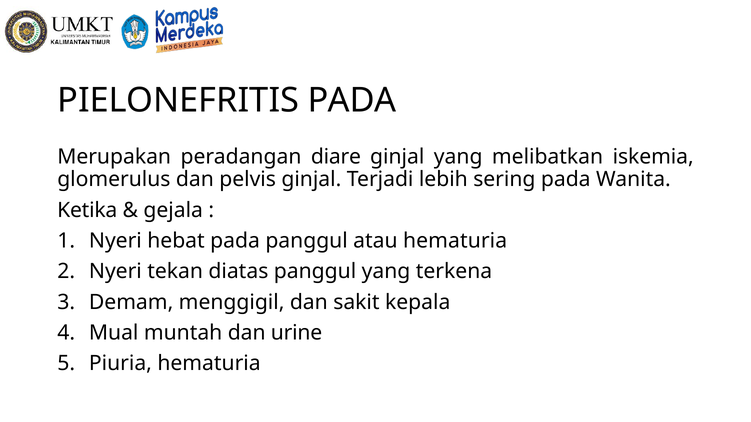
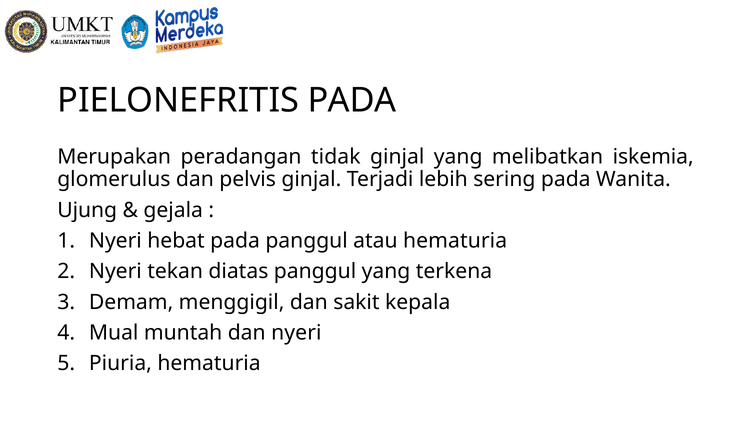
diare: diare -> tidak
Ketika: Ketika -> Ujung
dan urine: urine -> nyeri
